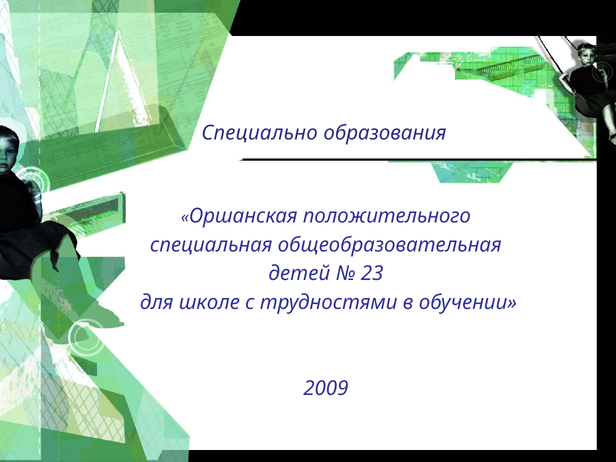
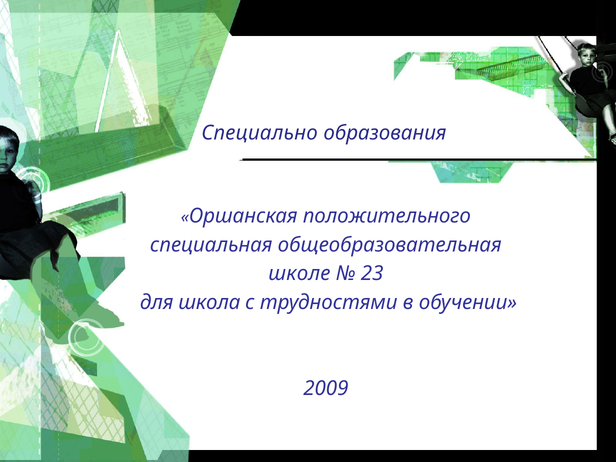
детей: детей -> школе
школе: школе -> школа
